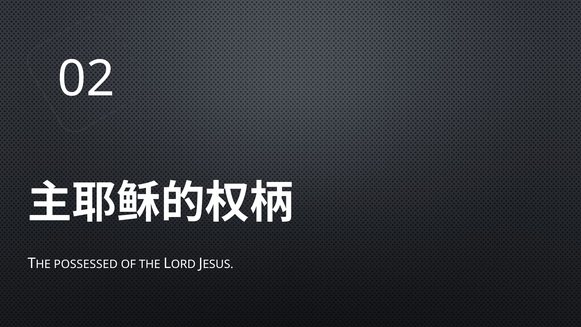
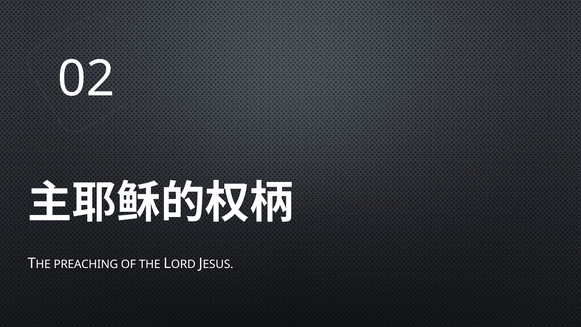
POSSESSED: POSSESSED -> PREACHING
